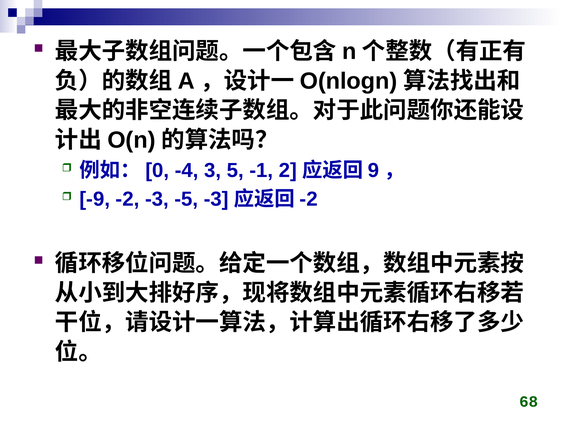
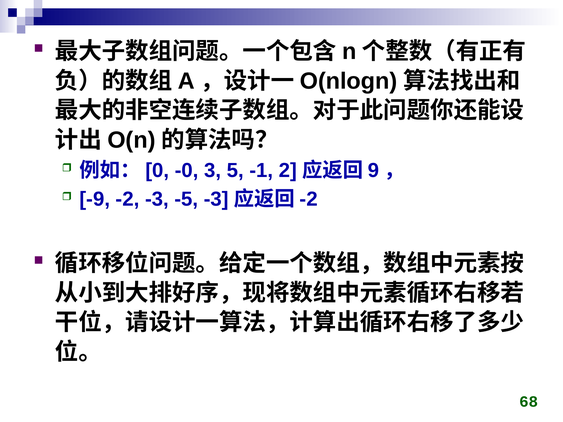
-4: -4 -> -0
